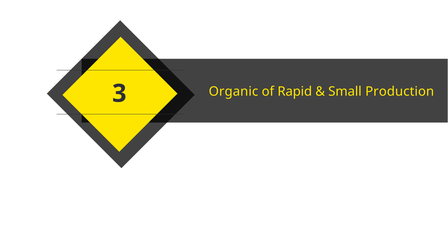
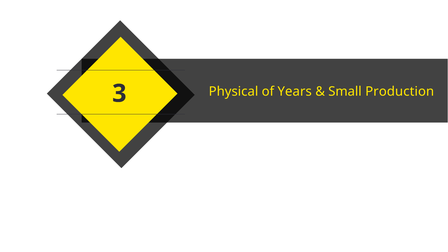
Organic: Organic -> Physical
Rapid: Rapid -> Years
